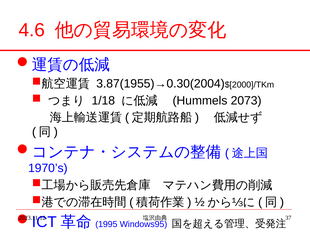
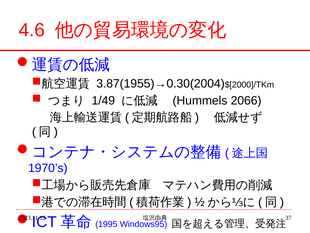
1/18: 1/18 -> 1/49
2073: 2073 -> 2066
